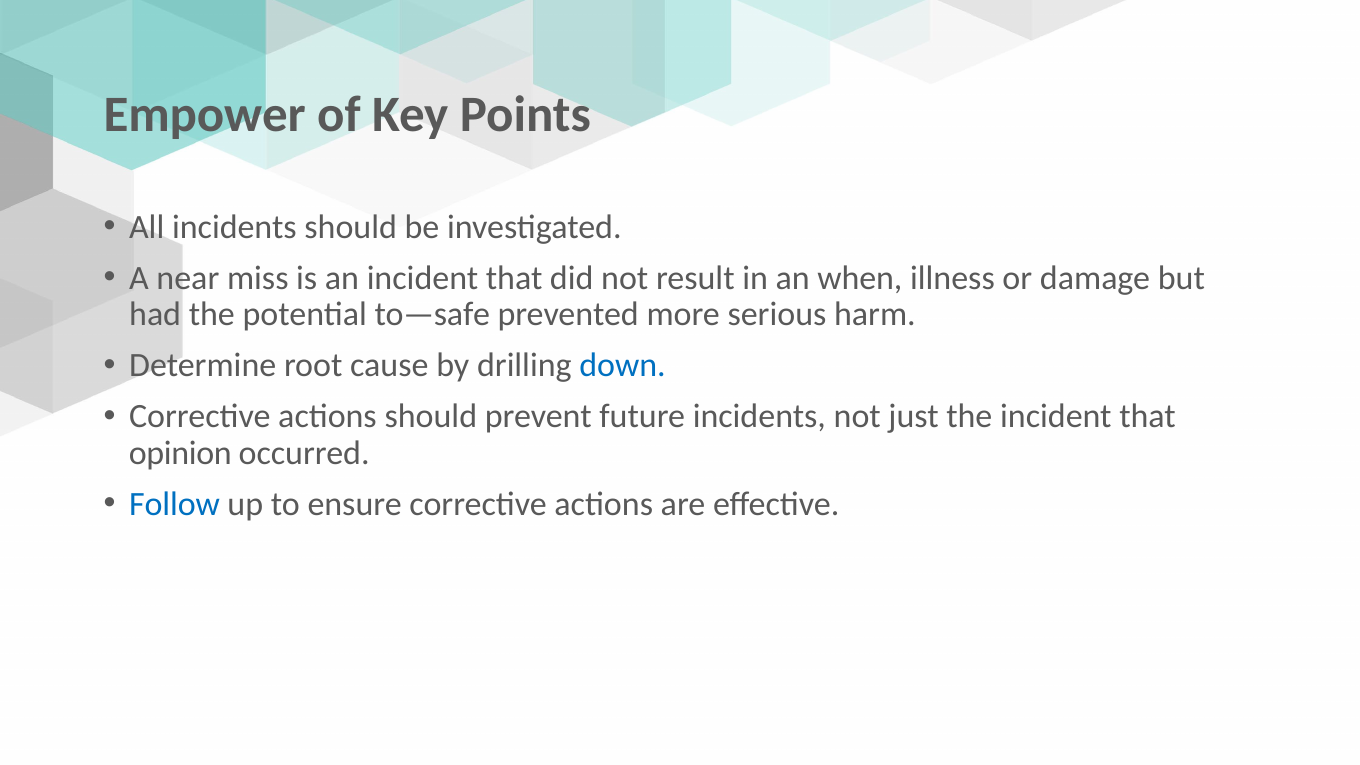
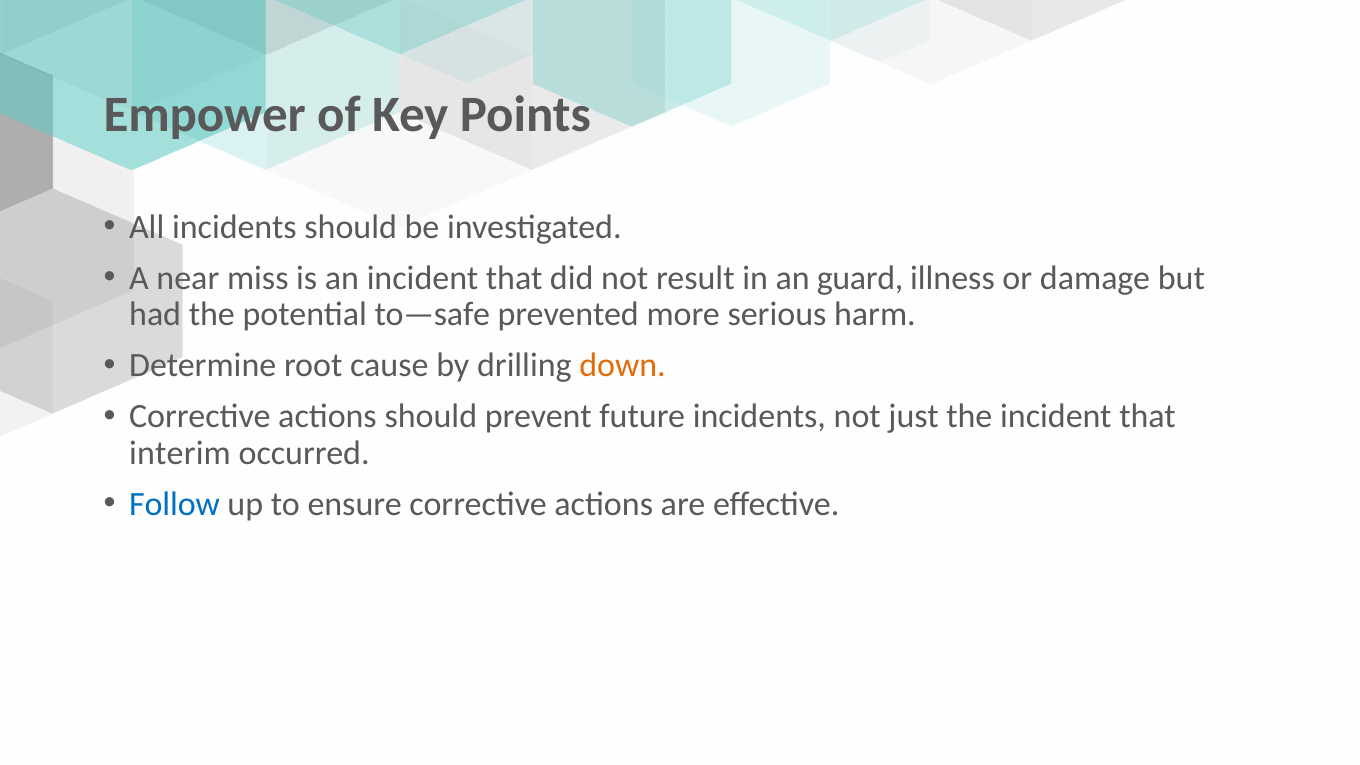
when: when -> guard
down colour: blue -> orange
opinion: opinion -> interim
